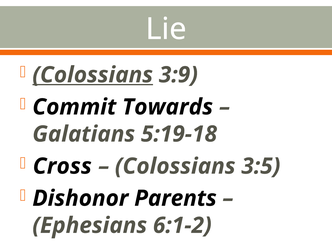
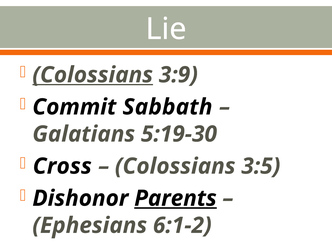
Towards: Towards -> Sabbath
5:19-18: 5:19-18 -> 5:19-30
Parents underline: none -> present
